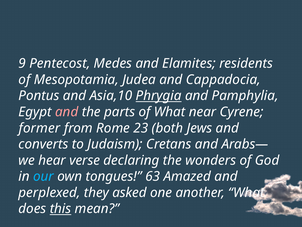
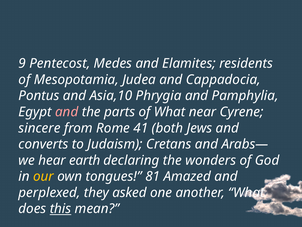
Phrygia underline: present -> none
former: former -> sincere
23: 23 -> 41
verse: verse -> earth
our colour: light blue -> yellow
63: 63 -> 81
